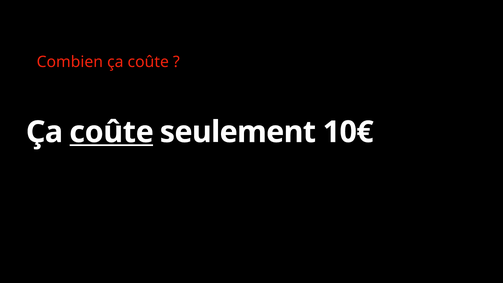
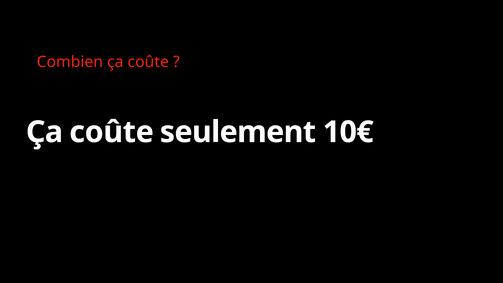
coûte at (112, 132) underline: present -> none
